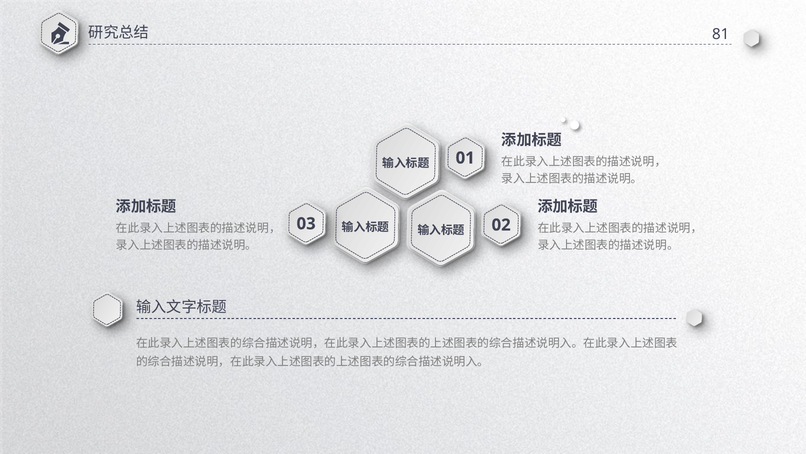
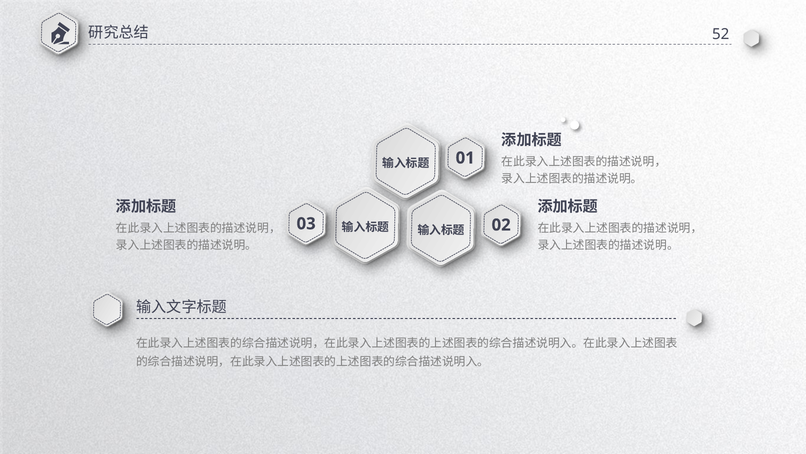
81: 81 -> 52
